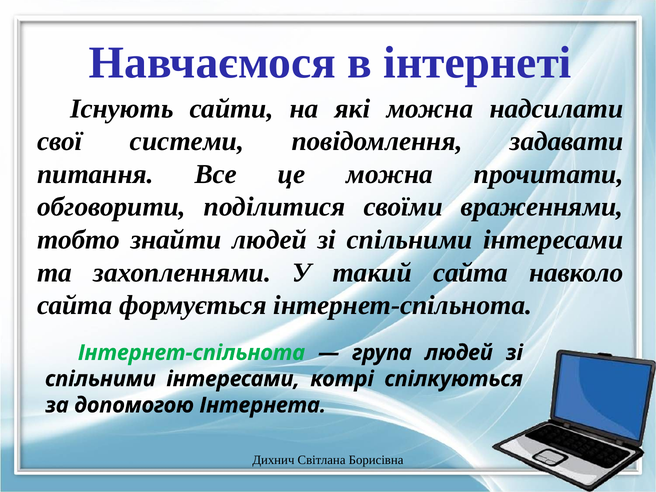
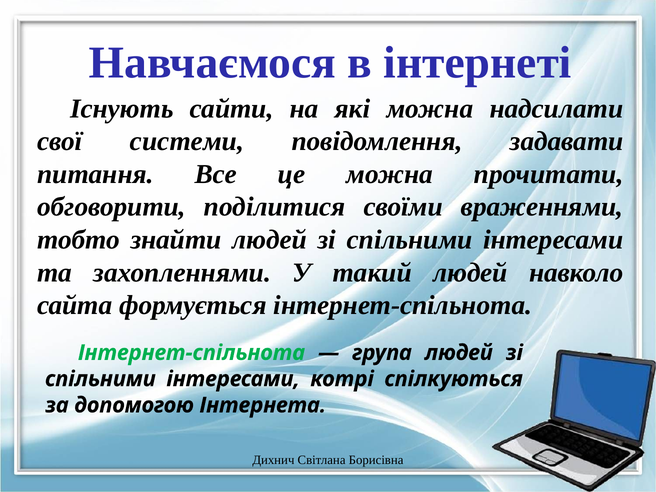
такий сайта: сайта -> людей
